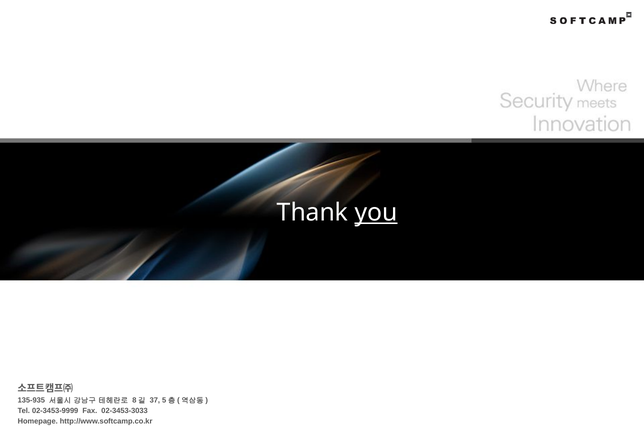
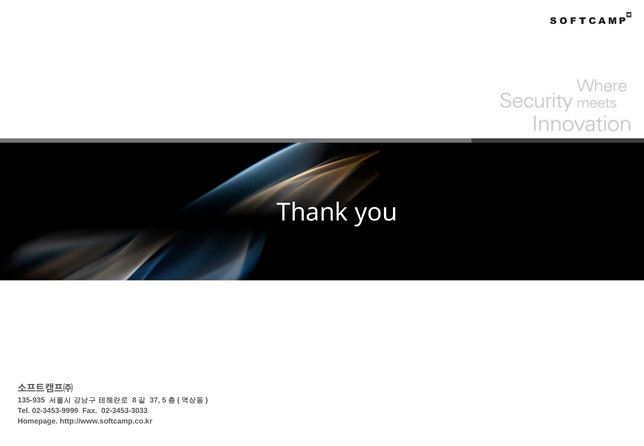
you underline: present -> none
